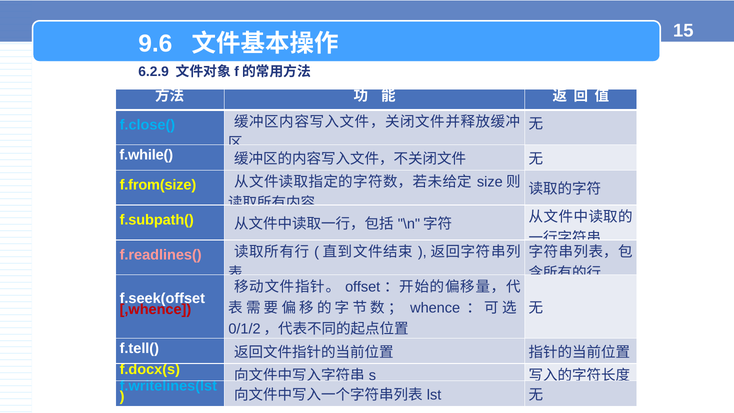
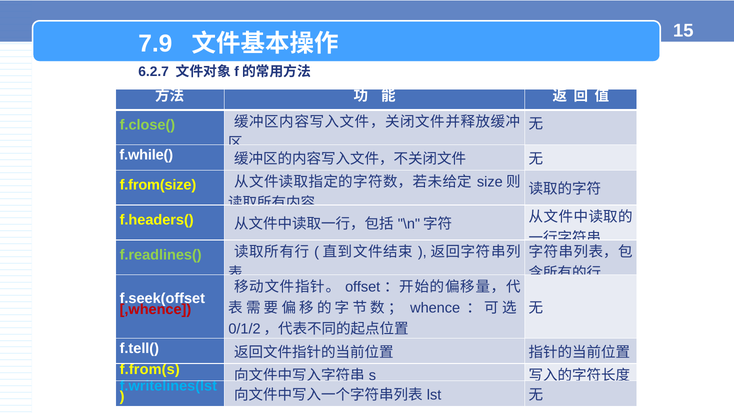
9.6: 9.6 -> 7.9
6.2.9: 6.2.9 -> 6.2.7
f.close( colour: light blue -> light green
f.subpath(: f.subpath( -> f.headers(
f.readlines( colour: pink -> light green
f.docx(s: f.docx(s -> f.from(s
